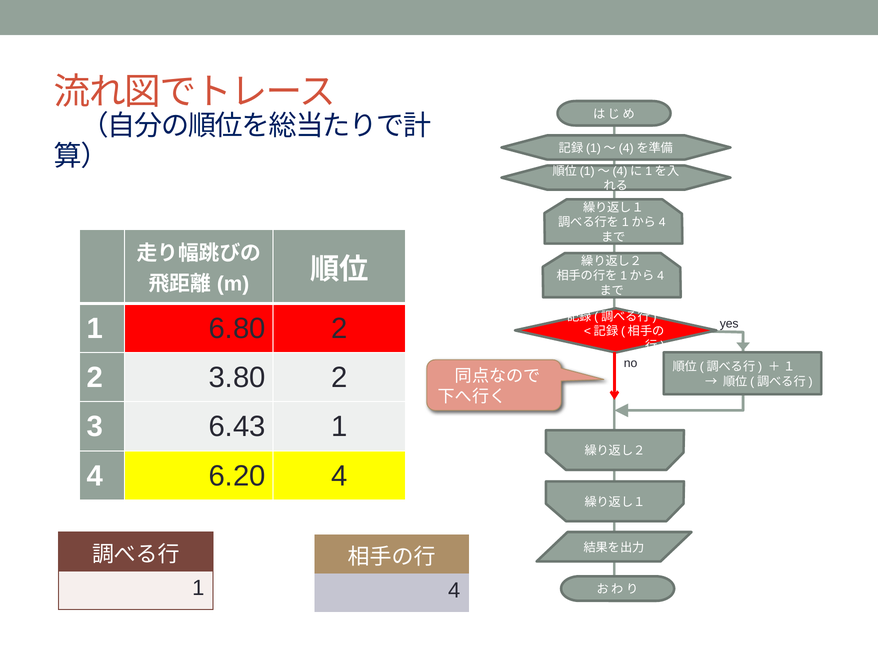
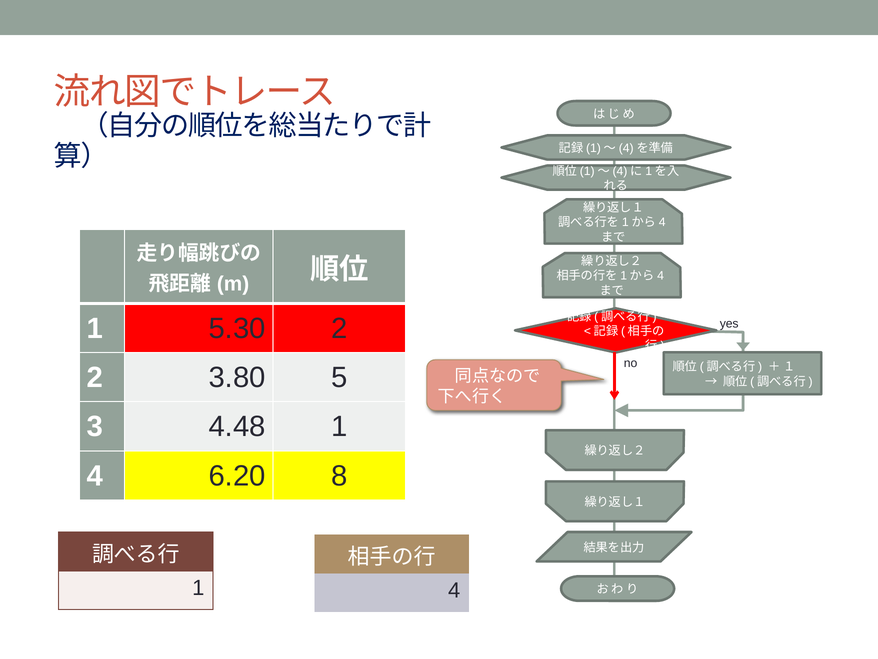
6.80: 6.80 -> 5.30
3.80 2: 2 -> 5
6.43: 6.43 -> 4.48
6.20 4: 4 -> 8
